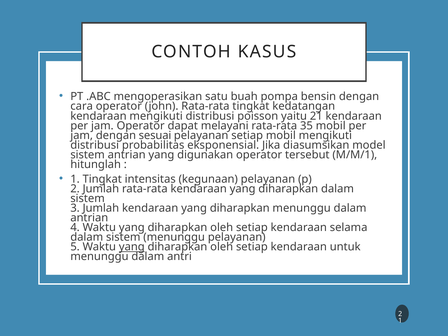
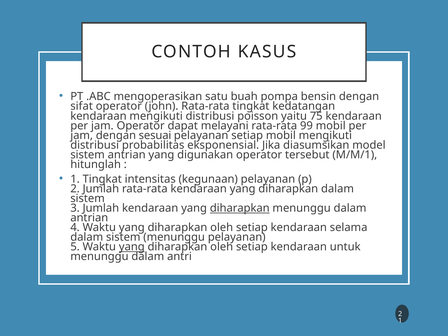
cara: cara -> sifat
21: 21 -> 75
35: 35 -> 99
diharapkan at (240, 208) underline: none -> present
